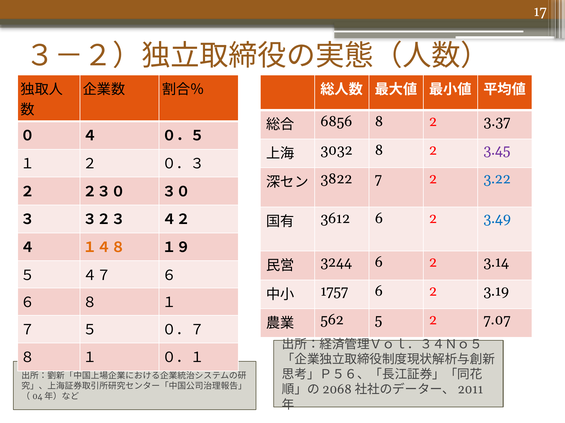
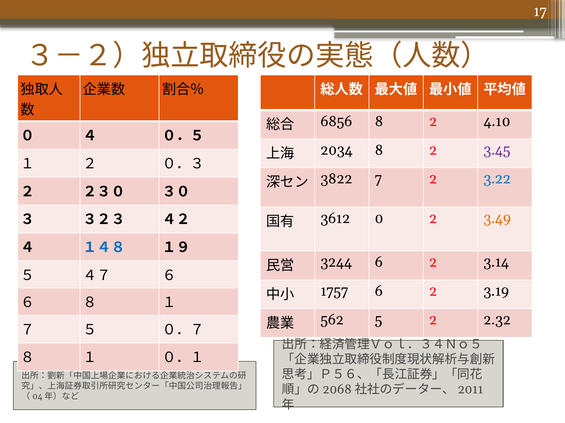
3.37: 3.37 -> 4.10
3032: 3032 -> 2034
3612 6: 6 -> 0
3.49 colour: blue -> orange
１４８ colour: orange -> blue
7.07: 7.07 -> 2.32
